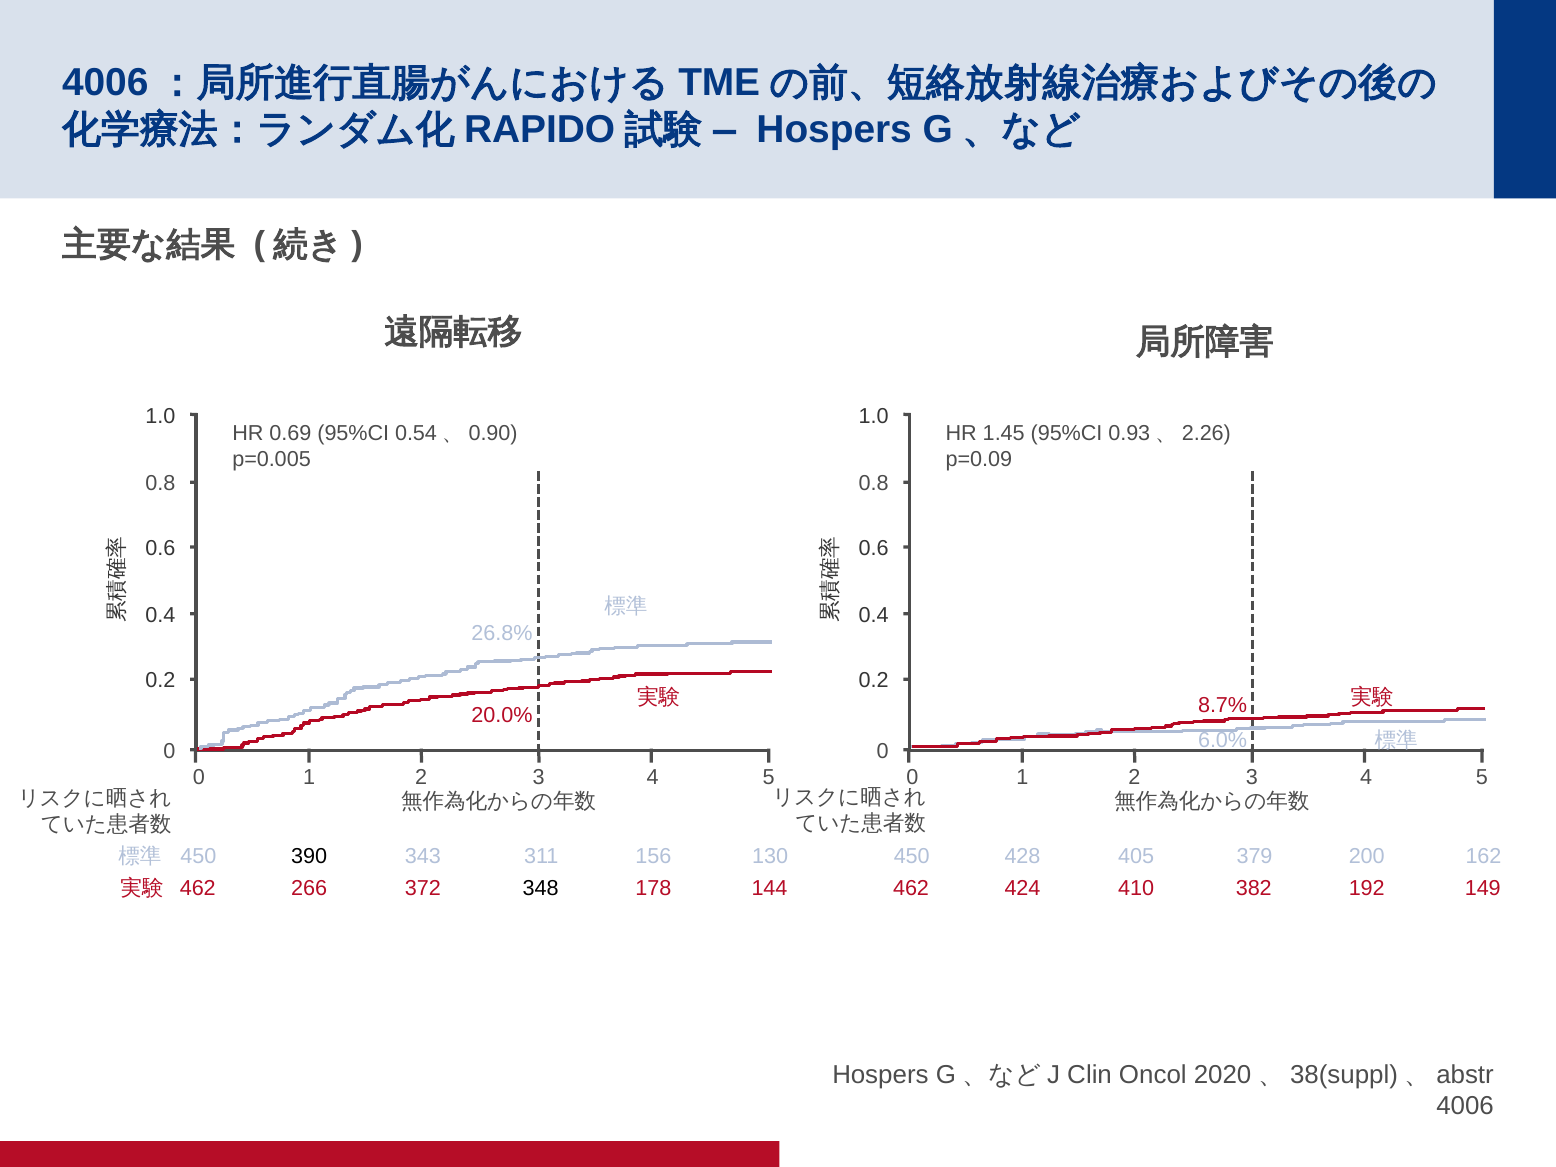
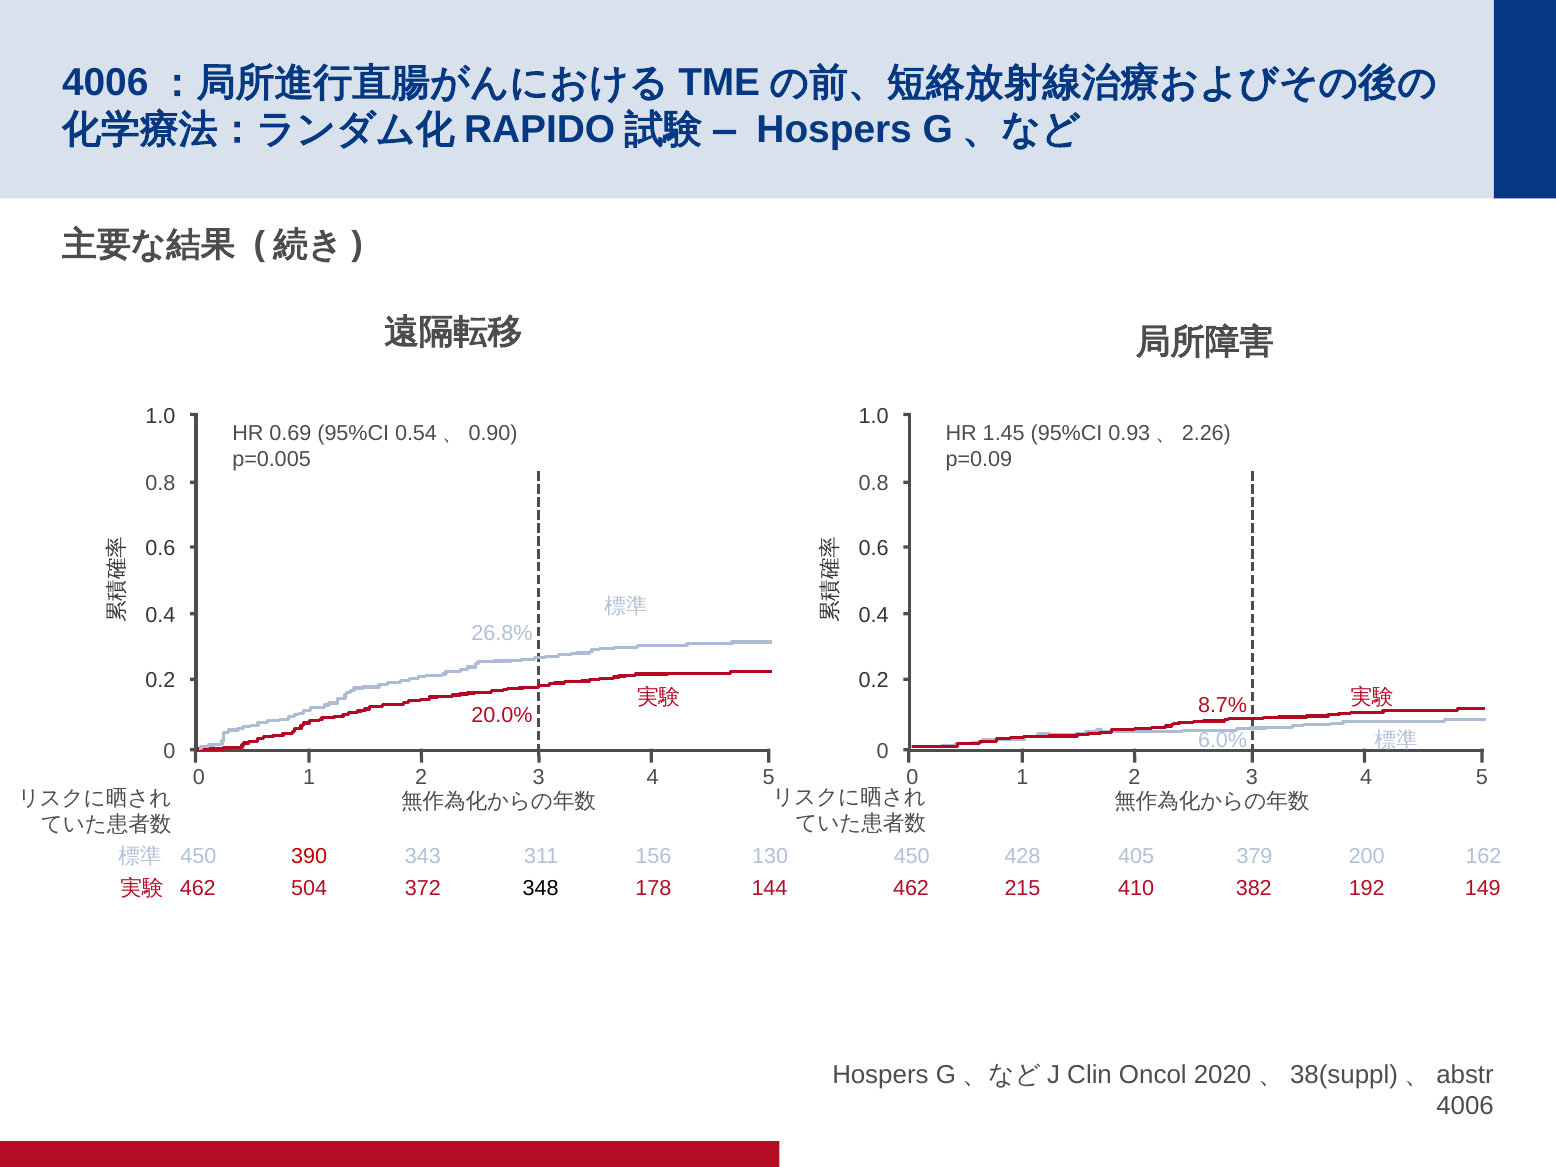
390 colour: black -> red
266: 266 -> 504
424: 424 -> 215
